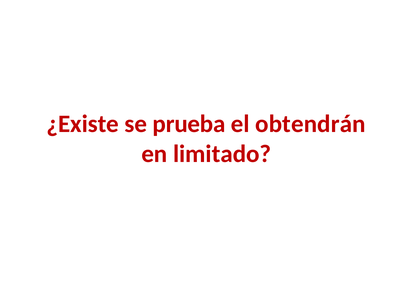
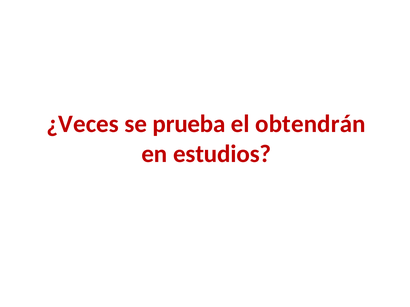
¿Existe: ¿Existe -> ¿Veces
limitado: limitado -> estudios
